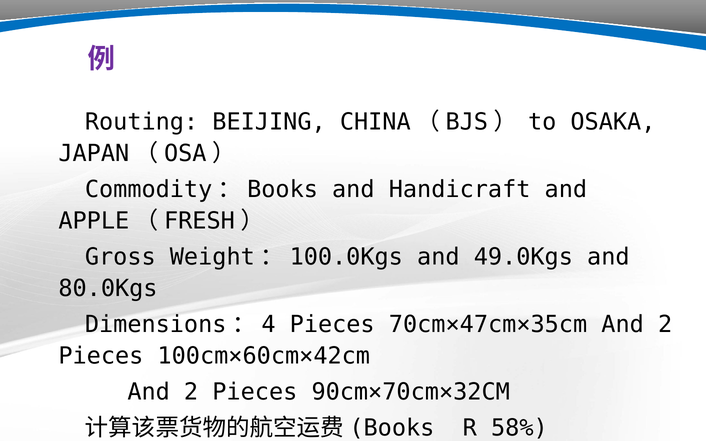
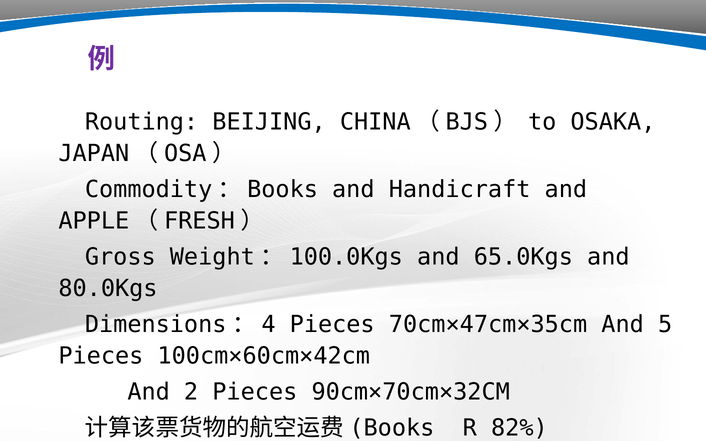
49.0Kgs: 49.0Kgs -> 65.0Kgs
70cm×47cm×35cm And 2: 2 -> 5
58%: 58% -> 82%
